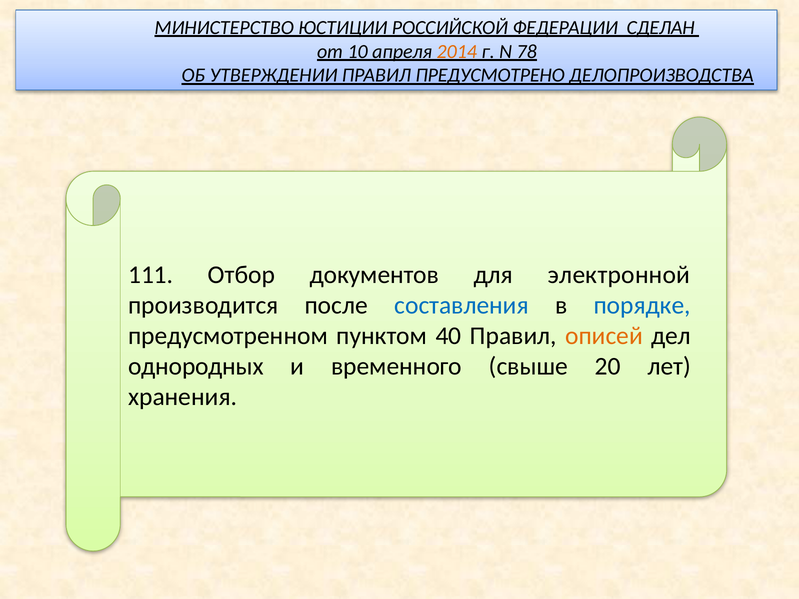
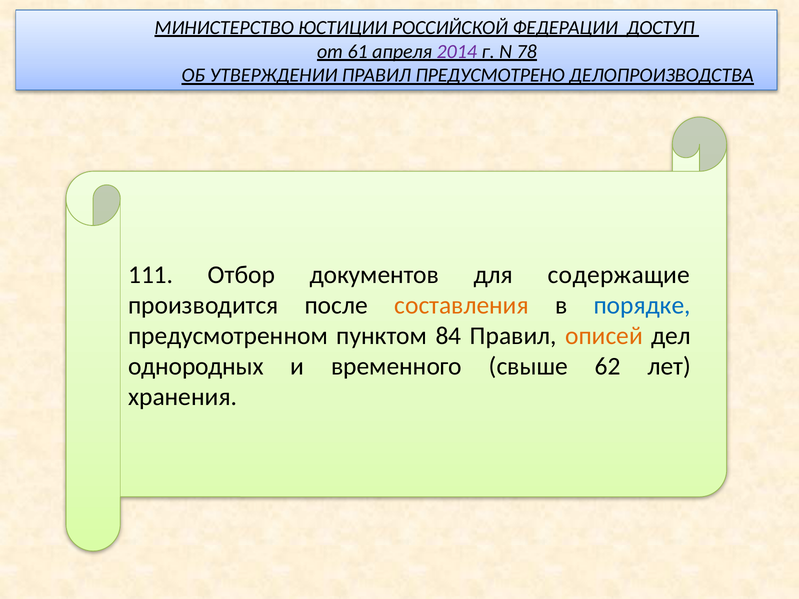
СДЕЛАН: СДЕЛАН -> ДОСТУП
10: 10 -> 61
2014 colour: orange -> purple
электронной: электронной -> содержащие
составления colour: blue -> orange
40: 40 -> 84
20: 20 -> 62
